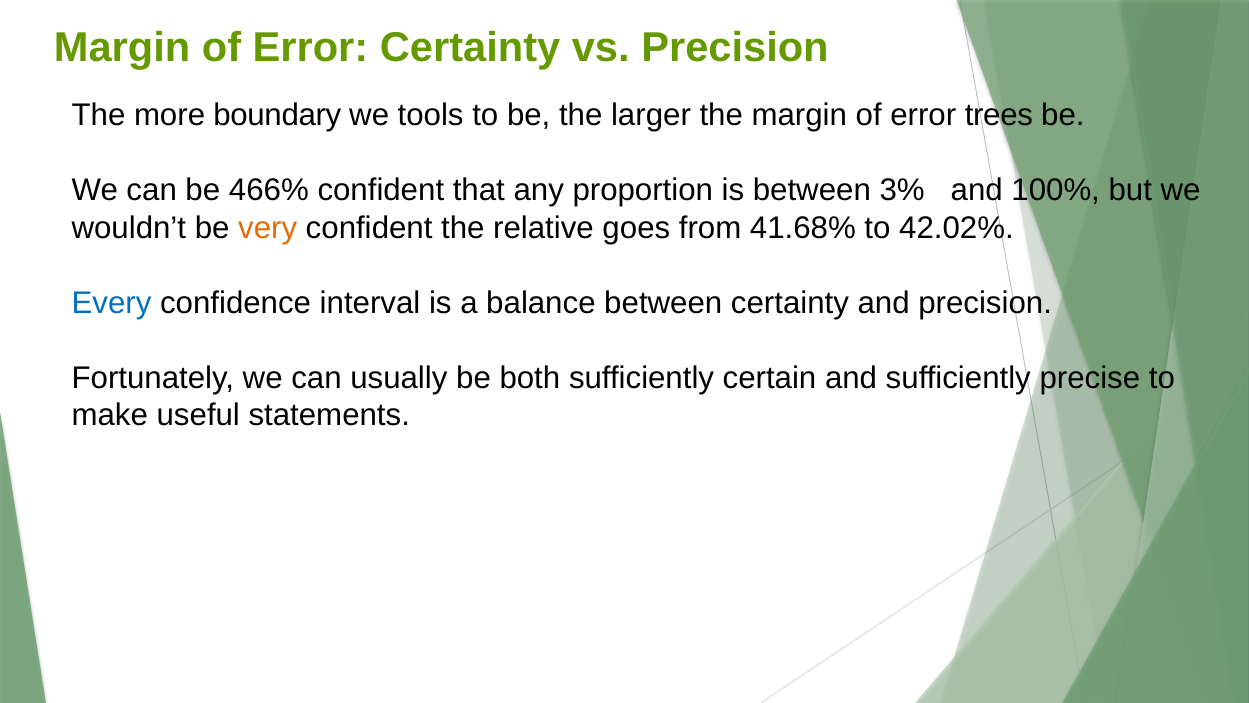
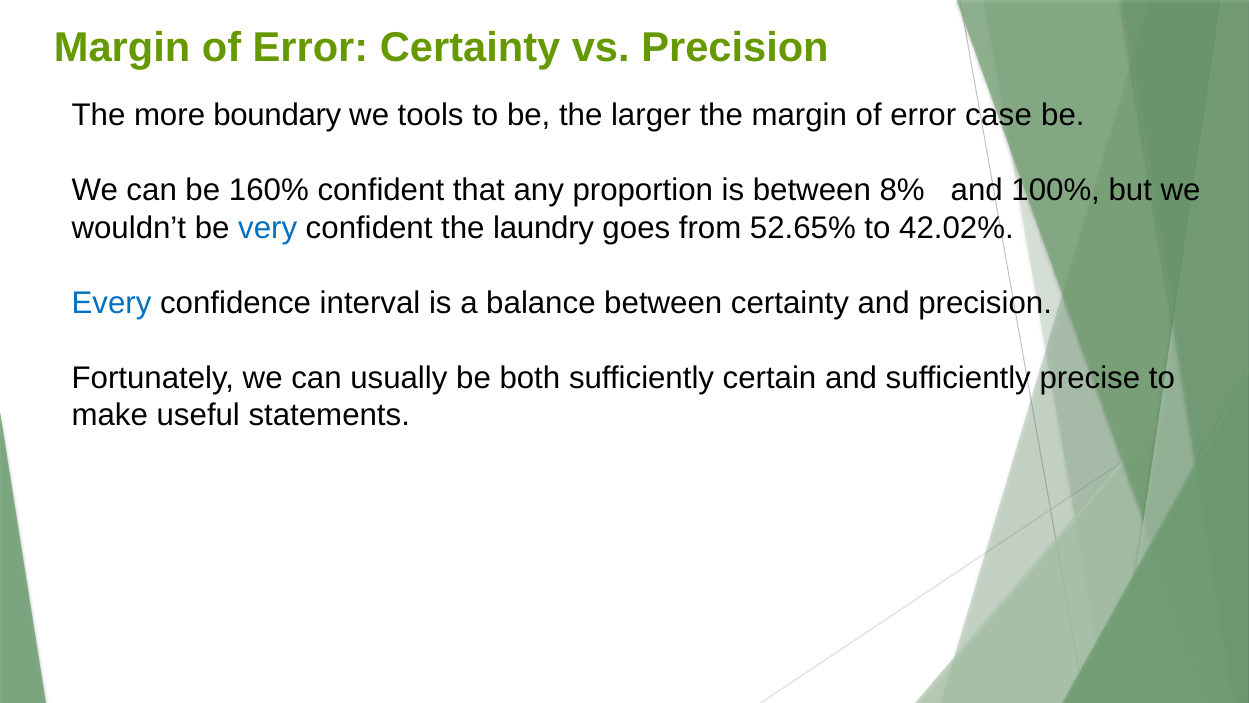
trees: trees -> case
466%: 466% -> 160%
3%: 3% -> 8%
very colour: orange -> blue
relative: relative -> laundry
41.68%: 41.68% -> 52.65%
